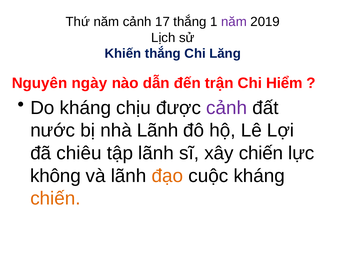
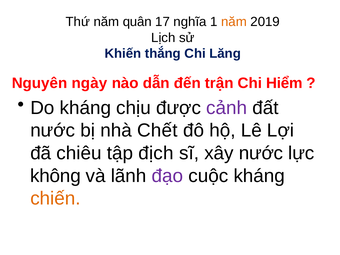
năm cảnh: cảnh -> quân
17 thắng: thắng -> nghĩa
năm at (234, 22) colour: purple -> orange
nhà Lãnh: Lãnh -> Chết
tập lãnh: lãnh -> địch
xây chiến: chiến -> nước
đạo colour: orange -> purple
